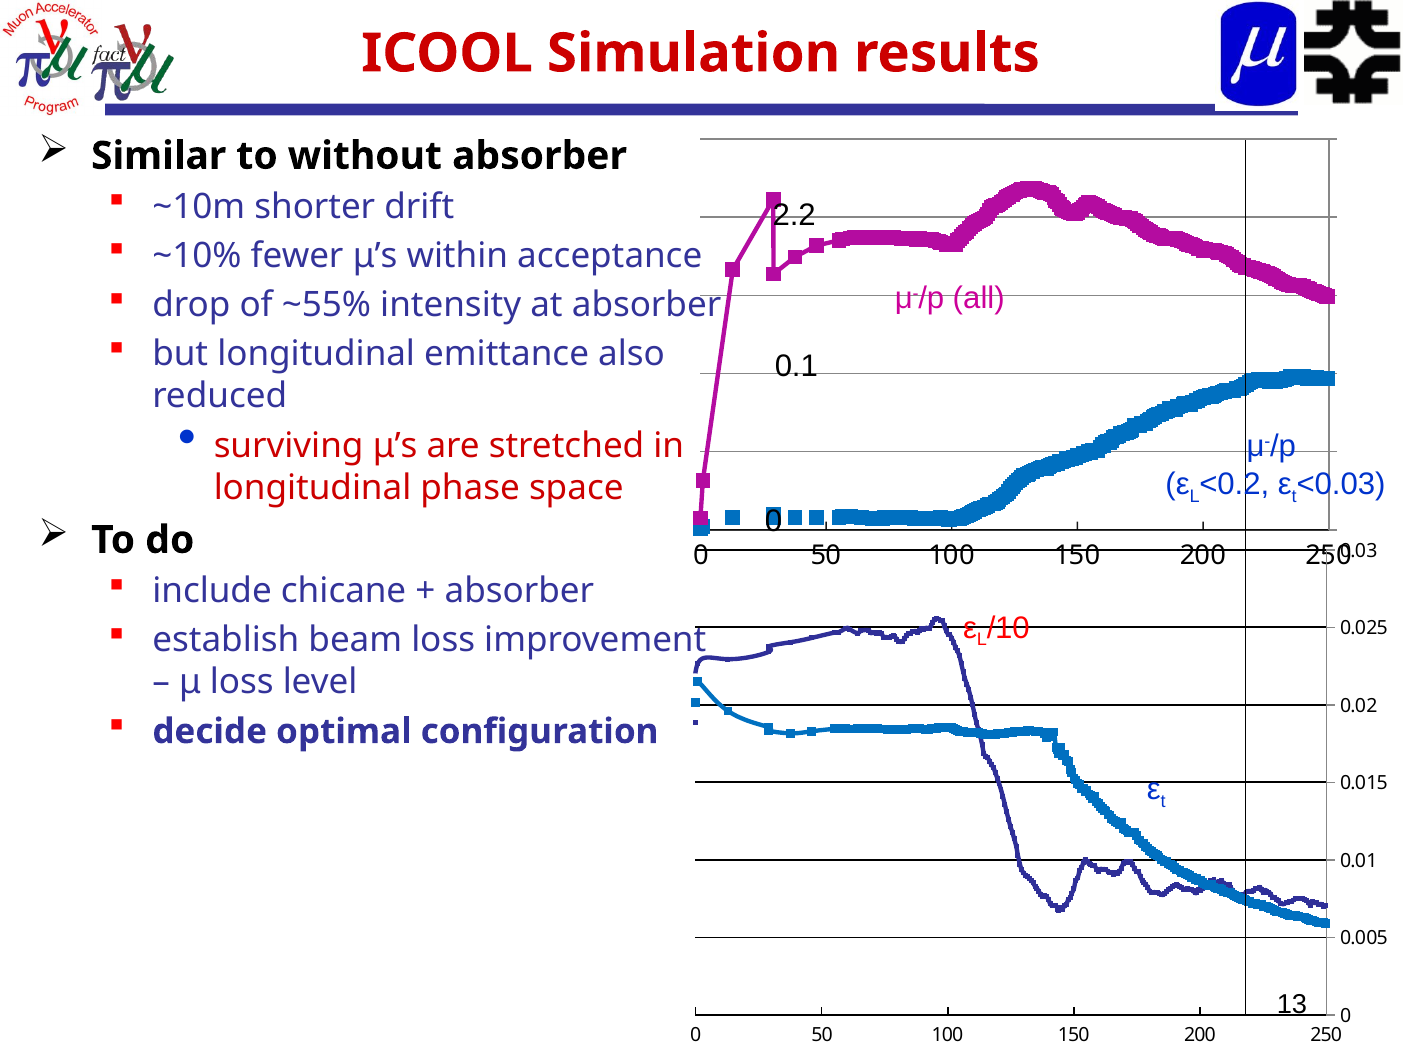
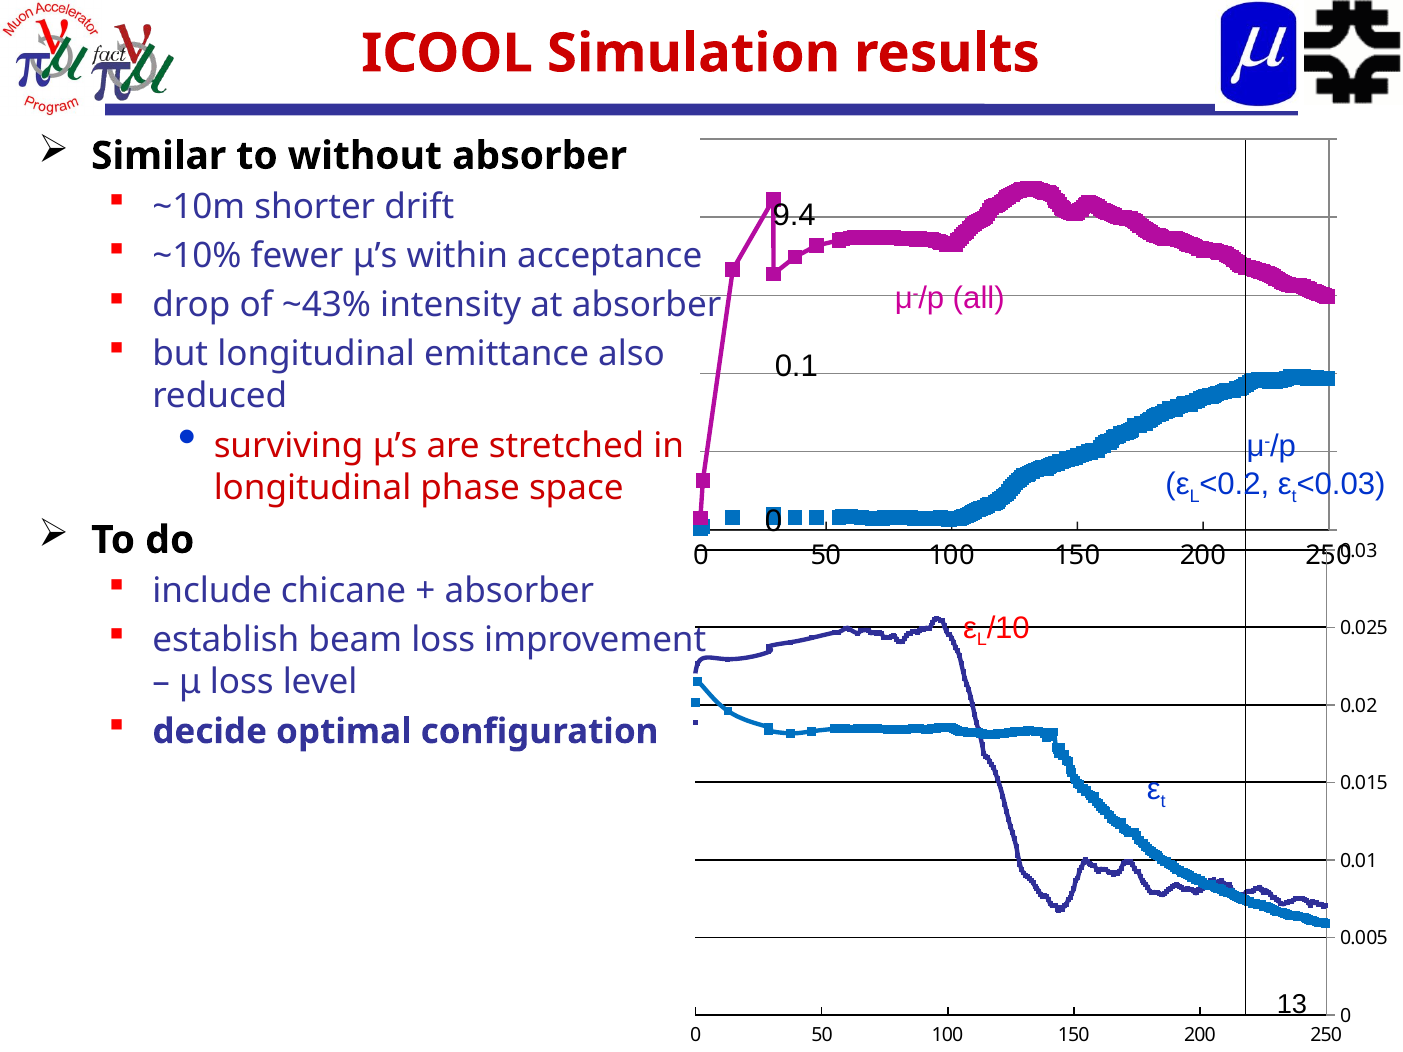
2.2: 2.2 -> 9.4
~55%: ~55% -> ~43%
